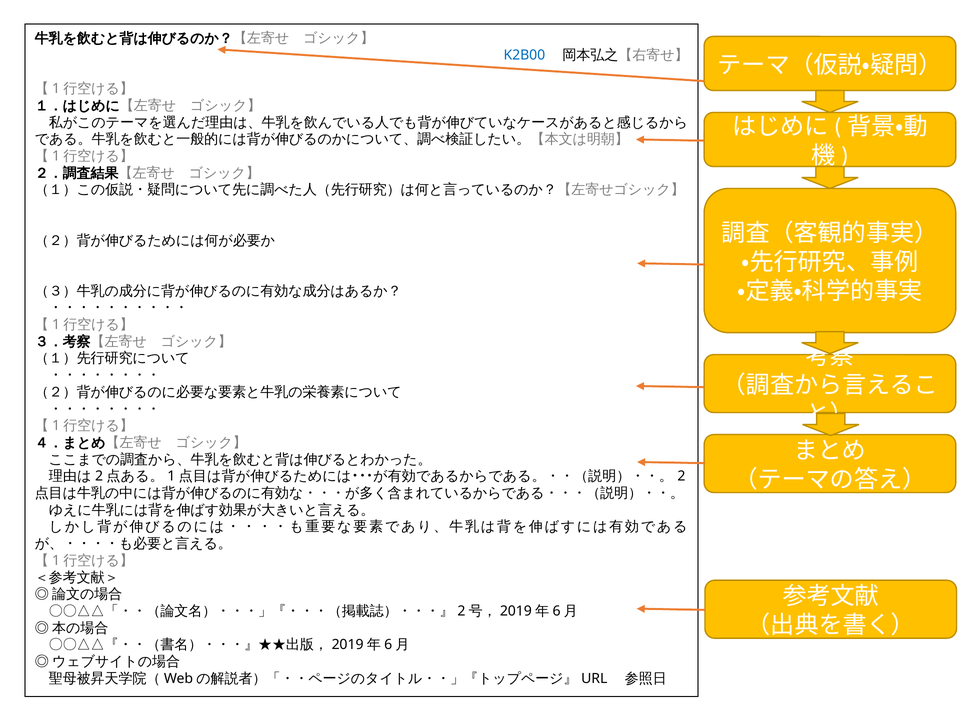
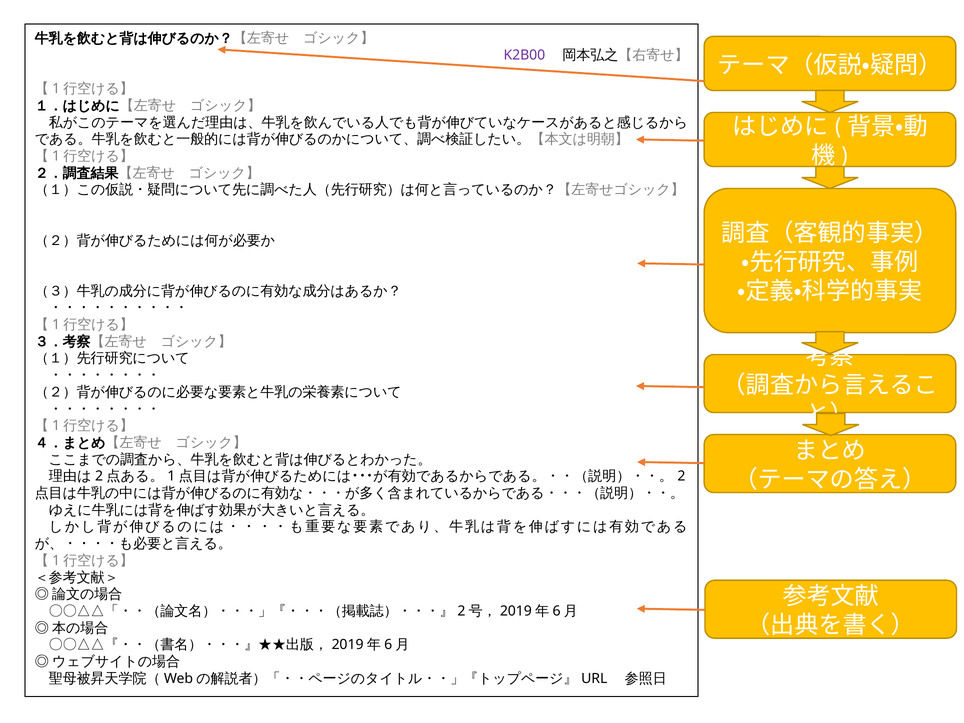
K2B00 colour: blue -> purple
